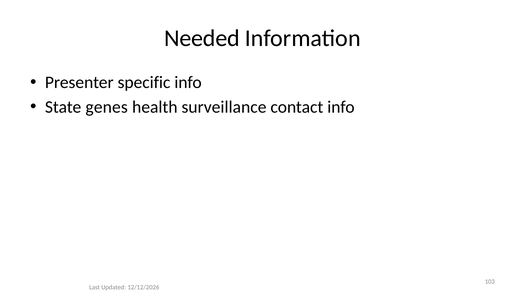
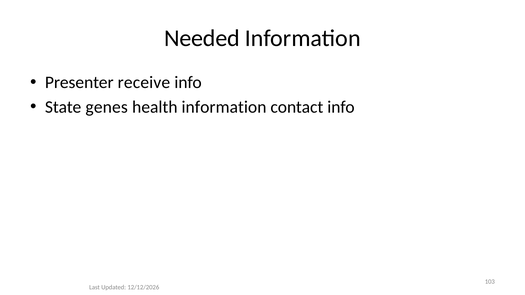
specific: specific -> receive
health surveillance: surveillance -> information
